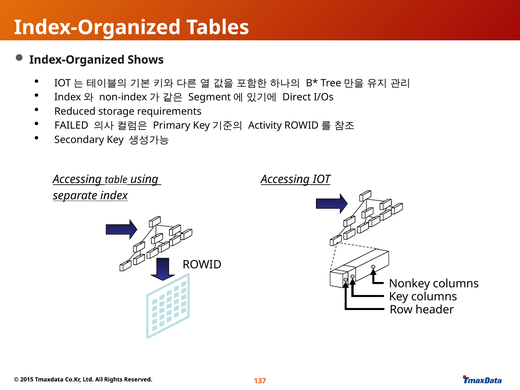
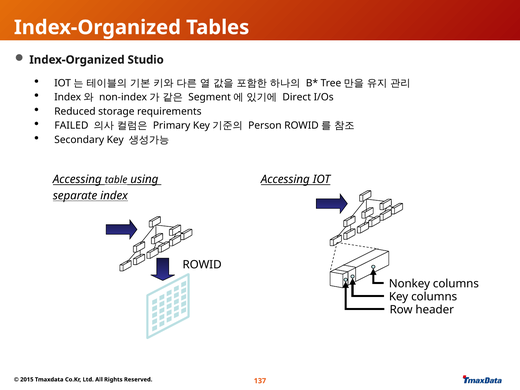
Shows: Shows -> Studio
Activity: Activity -> Person
